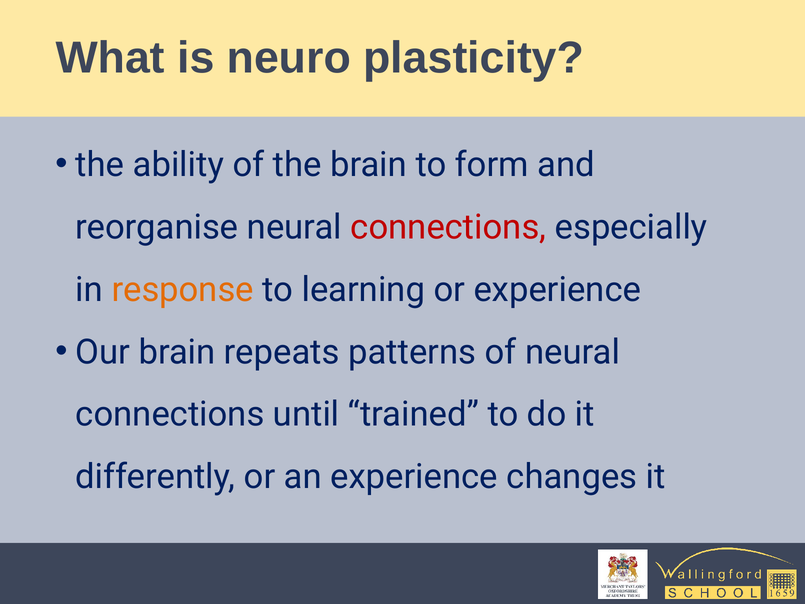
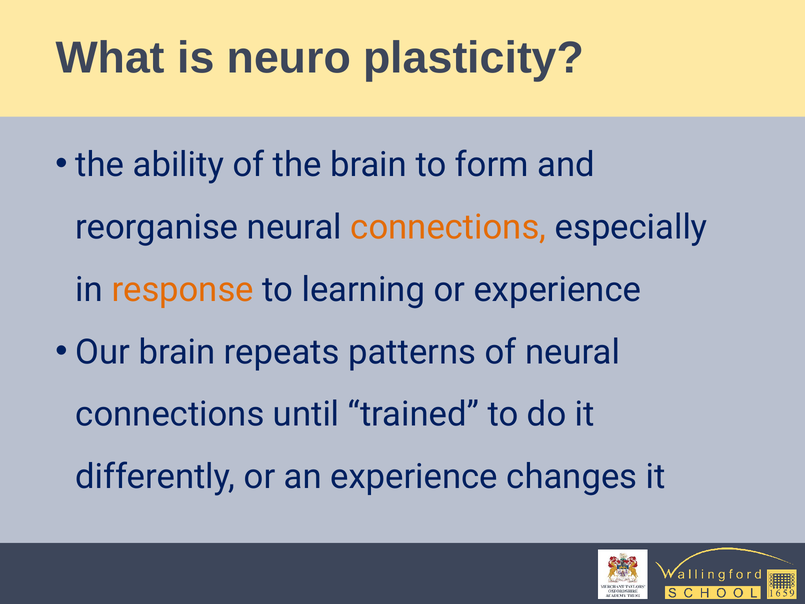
connections at (448, 227) colour: red -> orange
